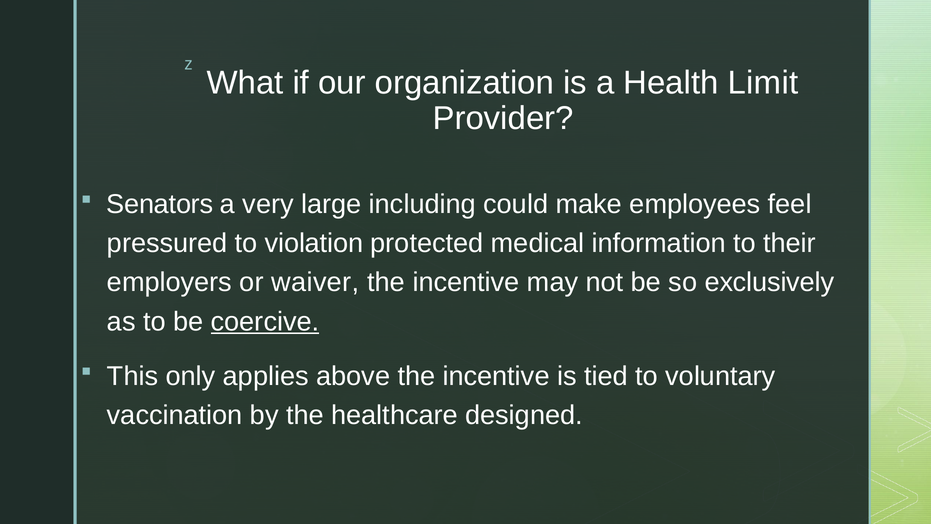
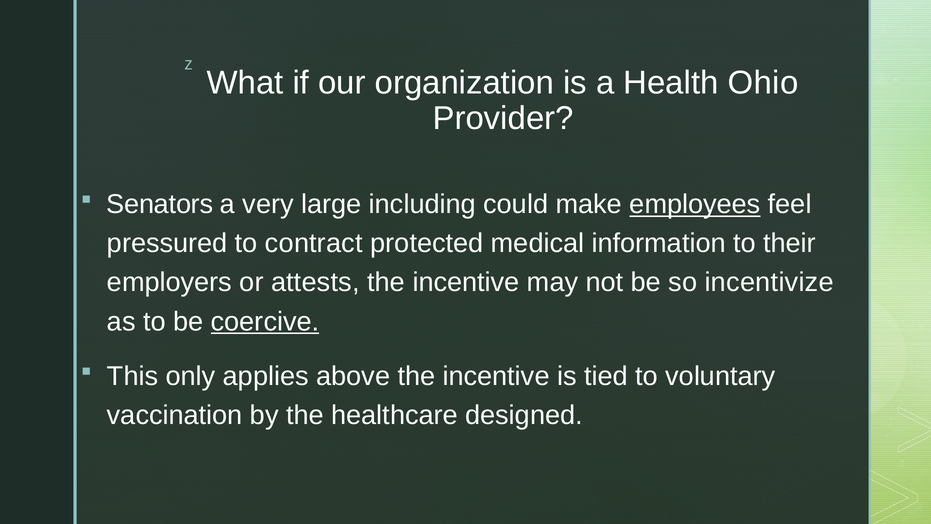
Limit: Limit -> Ohio
employees underline: none -> present
violation: violation -> contract
waiver: waiver -> attests
exclusively: exclusively -> incentivize
